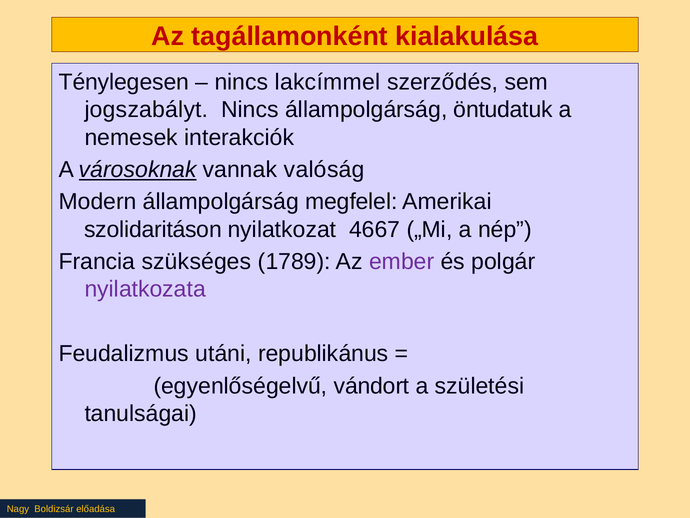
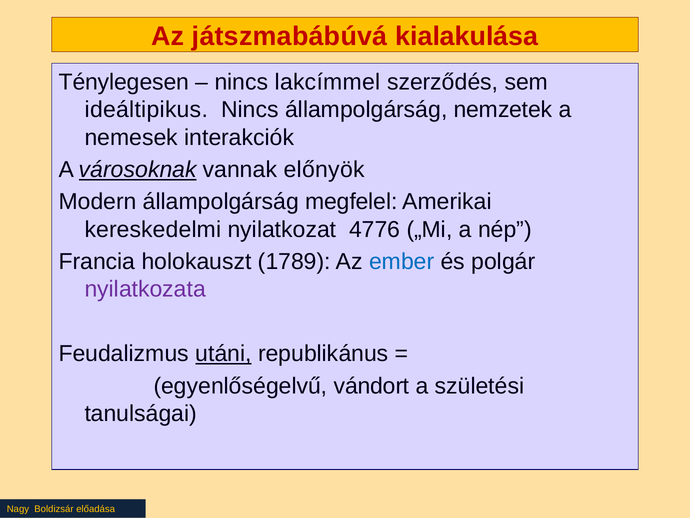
tagállamonként: tagállamonként -> játszmabábúvá
jogszabályt: jogszabályt -> ideáltipikus
öntudatuk: öntudatuk -> nemzetek
valóság: valóság -> előnyök
szolidaritáson: szolidaritáson -> kereskedelmi
4667: 4667 -> 4776
szükséges: szükséges -> holokauszt
ember colour: purple -> blue
utáni underline: none -> present
